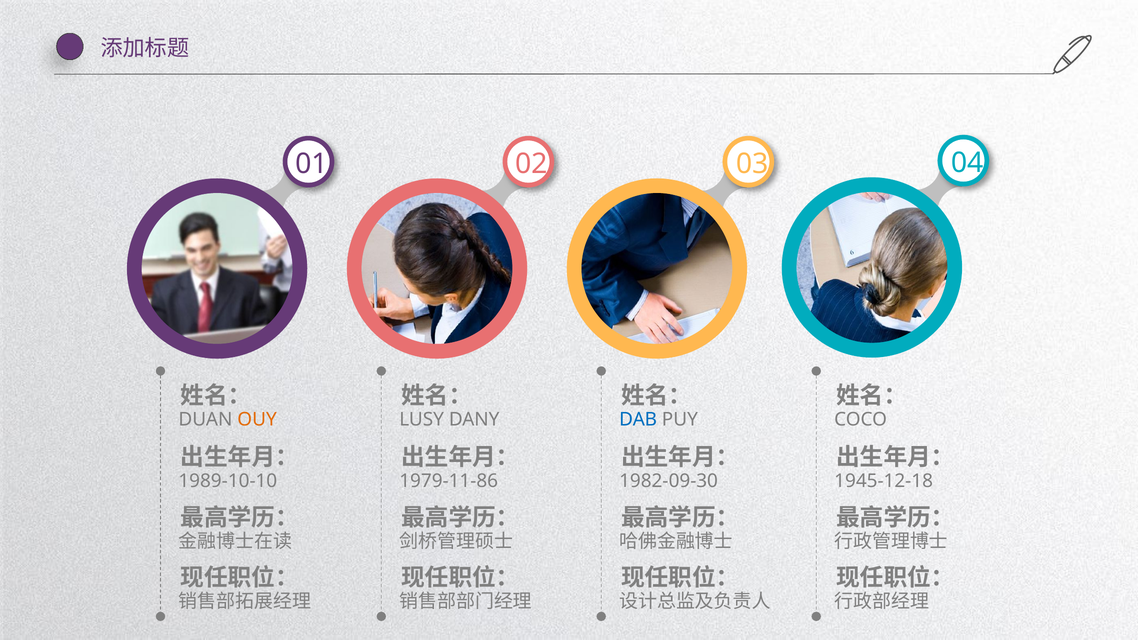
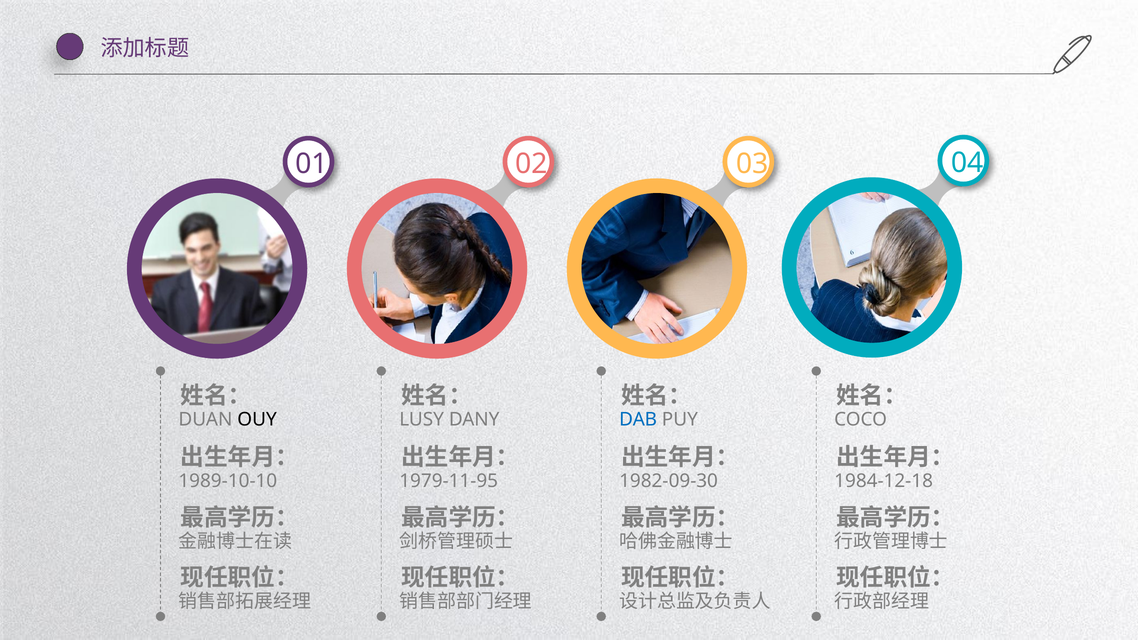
OUY colour: orange -> black
1979-11-86: 1979-11-86 -> 1979-11-95
1945-12-18: 1945-12-18 -> 1984-12-18
